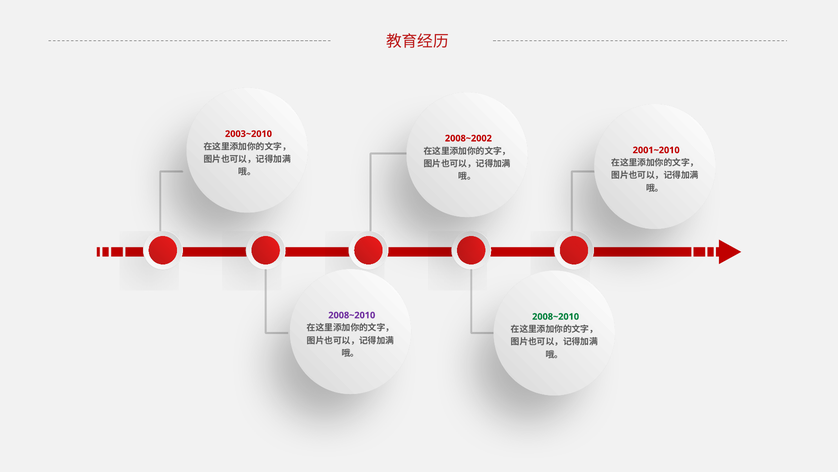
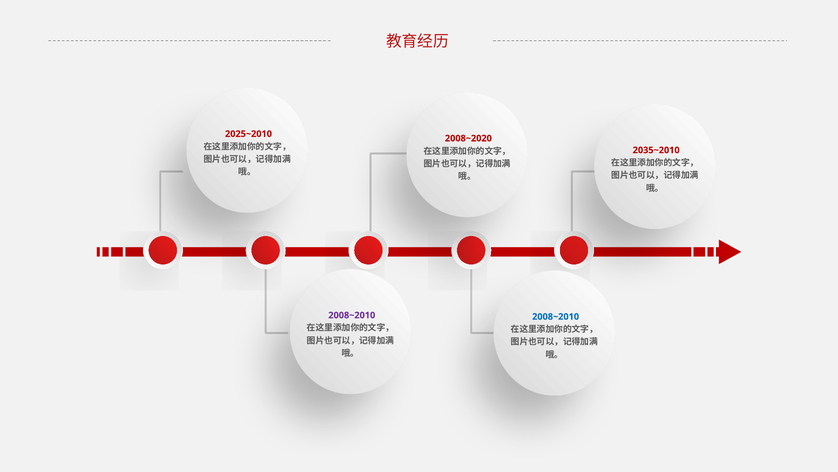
2003~2010: 2003~2010 -> 2025~2010
2008~2002: 2008~2002 -> 2008~2020
2001~2010: 2001~2010 -> 2035~2010
2008~2010 at (556, 316) colour: green -> blue
